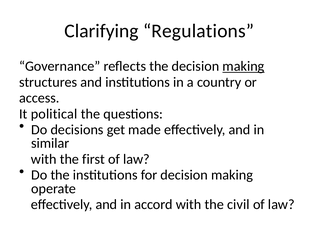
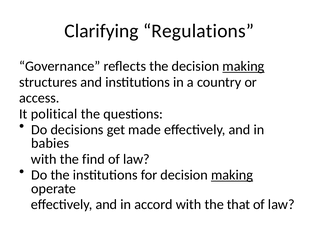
similar: similar -> babies
first: first -> find
making at (232, 175) underline: none -> present
civil: civil -> that
